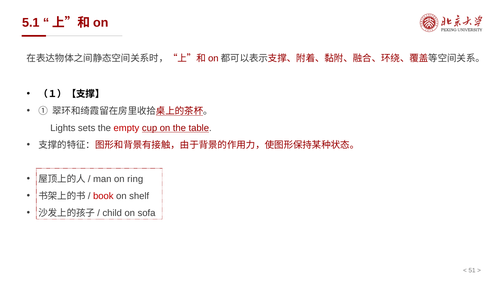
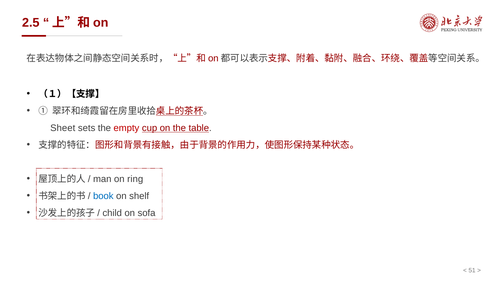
5.1: 5.1 -> 2.5
Lights: Lights -> Sheet
book colour: red -> blue
